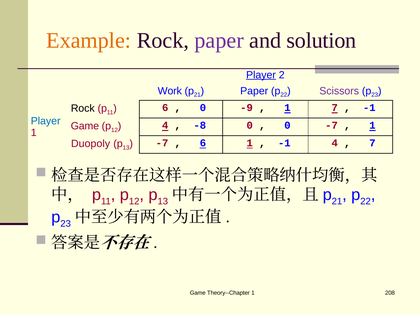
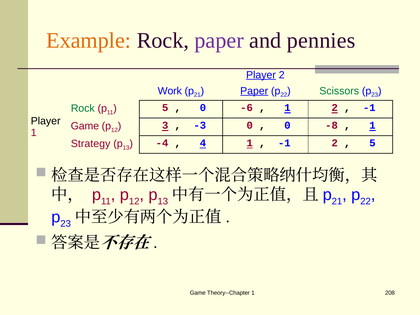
solution: solution -> pennies
Paper at (254, 91) underline: none -> present
Scissors colour: purple -> green
Rock at (83, 108) colour: black -> green
6 at (165, 108): 6 -> 5
-9: -9 -> -6
1 7: 7 -> 2
Player at (46, 121) colour: blue -> black
4 at (165, 125): 4 -> 3
-8: -8 -> -3
0 -7: -7 -> -8
Duopoly: Duopoly -> Strategy
-7 at (162, 143): -7 -> -4
6 at (203, 143): 6 -> 4
-1 4: 4 -> 2
7 at (372, 143): 7 -> 5
